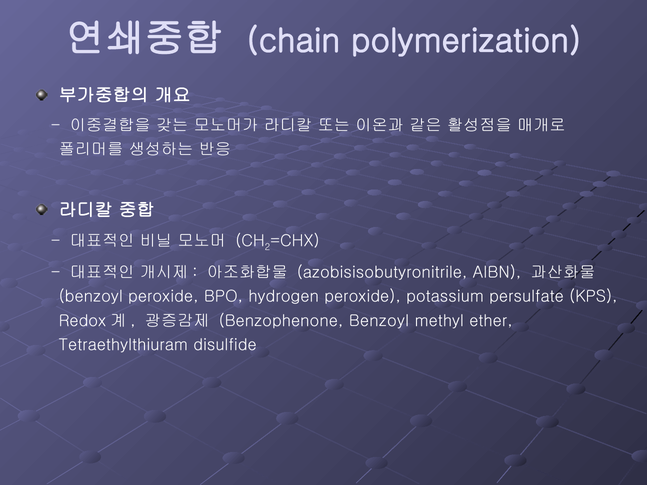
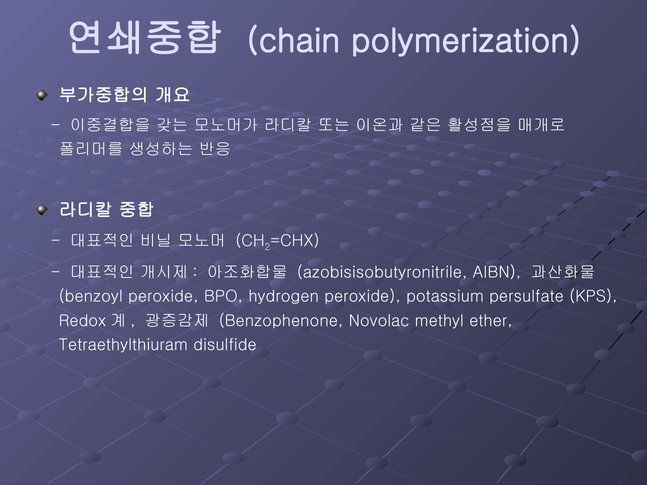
Benzophenone Benzoyl: Benzoyl -> Novolac
